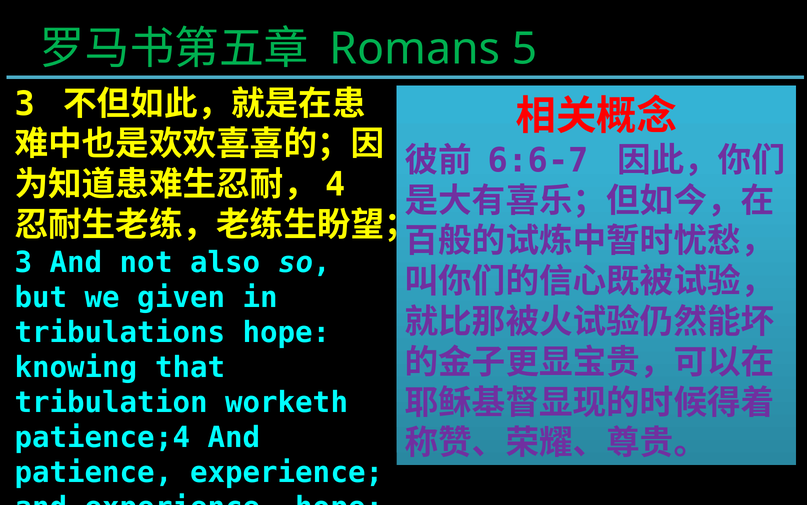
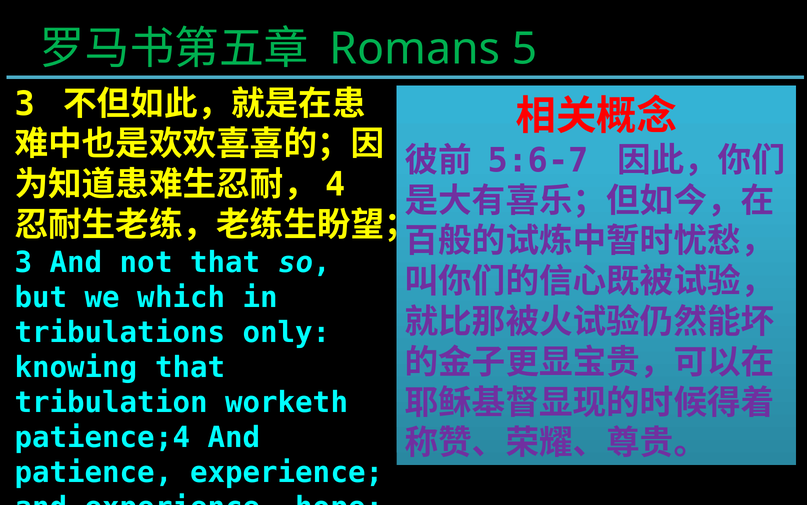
6:6-7: 6:6-7 -> 5:6-7
not also: also -> that
given: given -> which
tribulations hope: hope -> only
